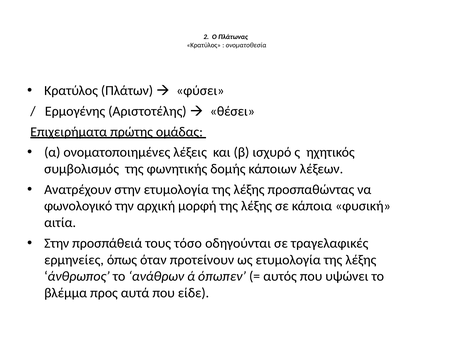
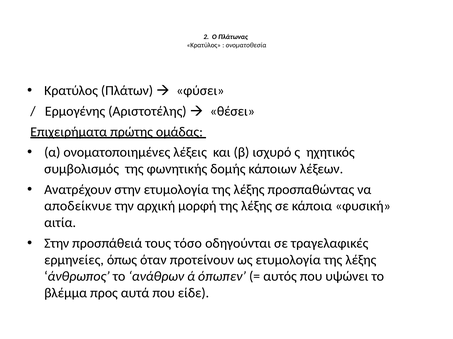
φωνολογικό: φωνολογικό -> αποδείκνυε
